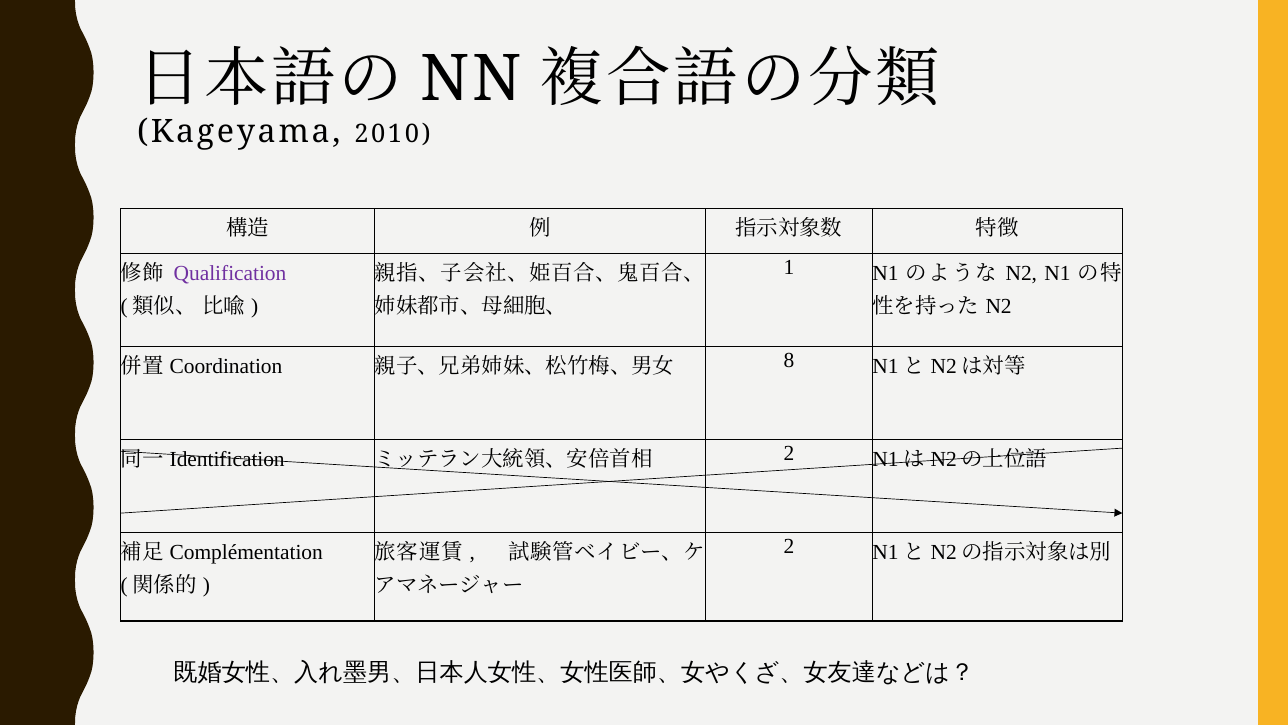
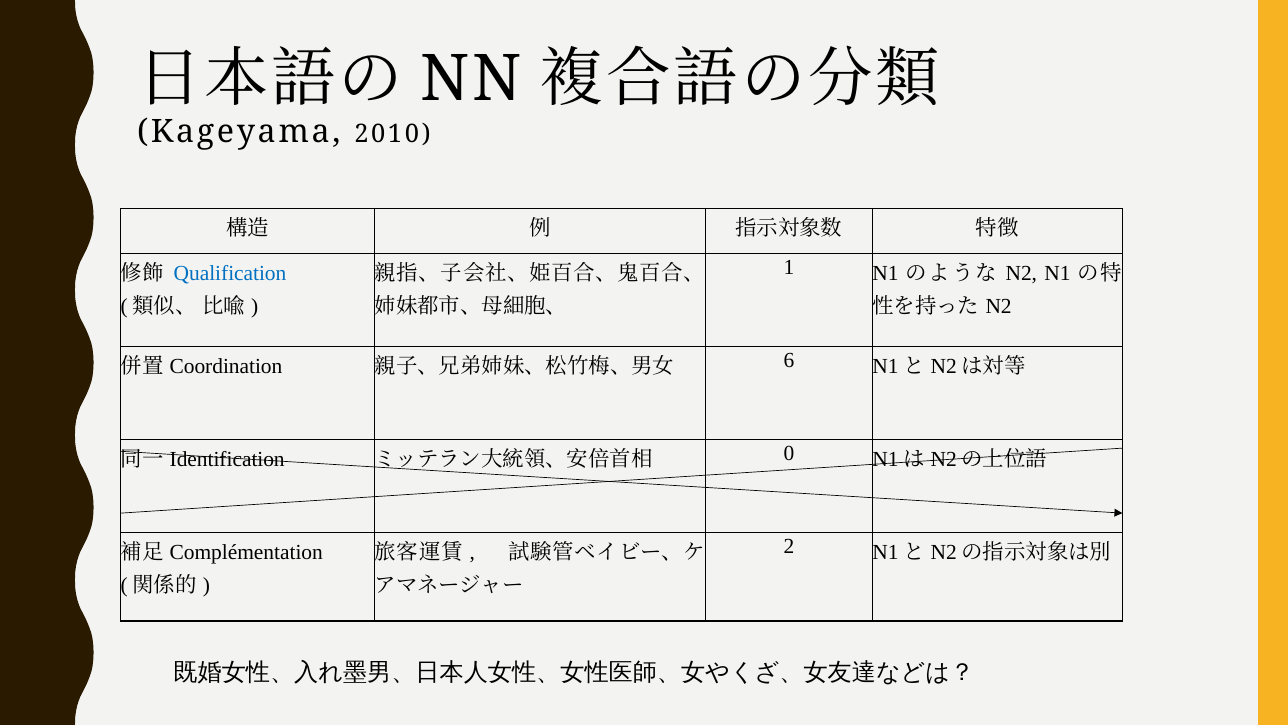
Qualification colour: purple -> blue
8: 8 -> 6
2 at (789, 453): 2 -> 0
